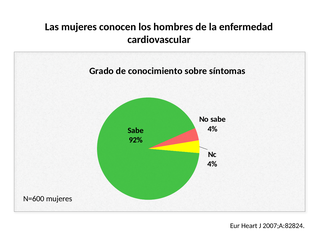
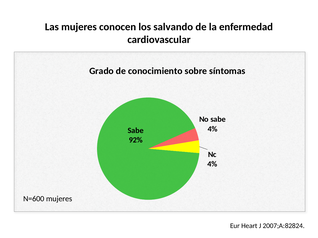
hombres: hombres -> salvando
